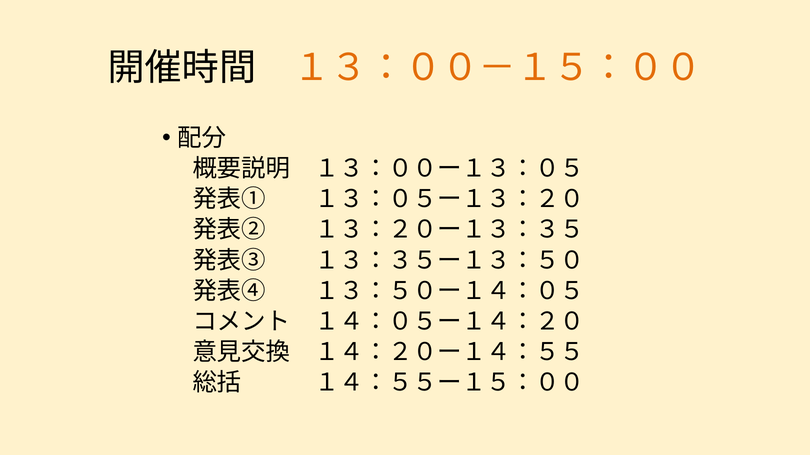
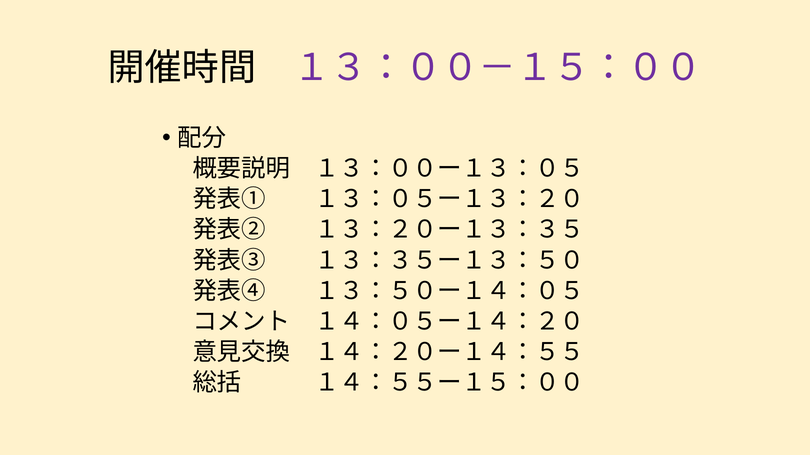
１３：００－１５：００ colour: orange -> purple
